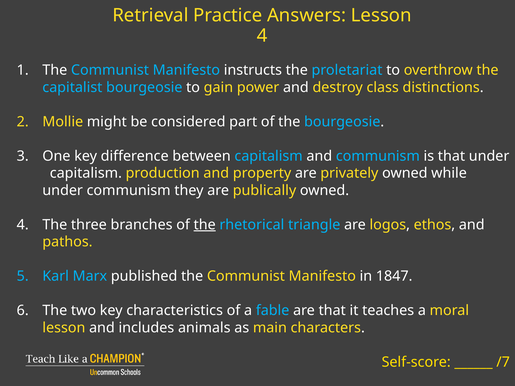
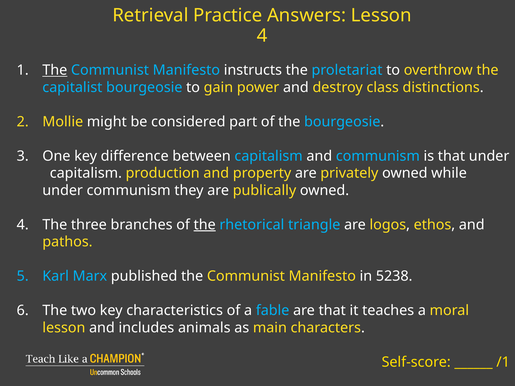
The at (55, 70) underline: none -> present
1847: 1847 -> 5238
/7: /7 -> /1
